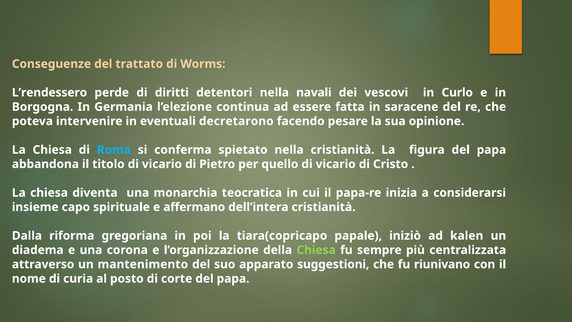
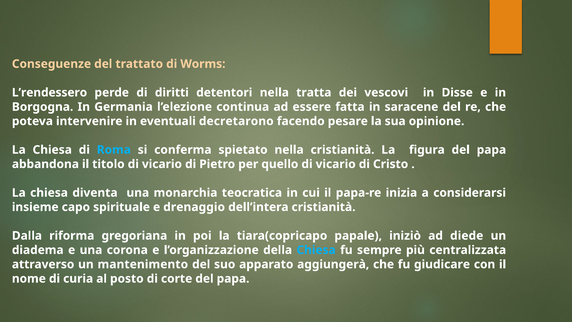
navali: navali -> tratta
Curlo: Curlo -> Disse
affermano: affermano -> drenaggio
kalen: kalen -> diede
Chiesa at (316, 250) colour: light green -> light blue
suggestioni: suggestioni -> aggiungerà
riunivano: riunivano -> giudicare
